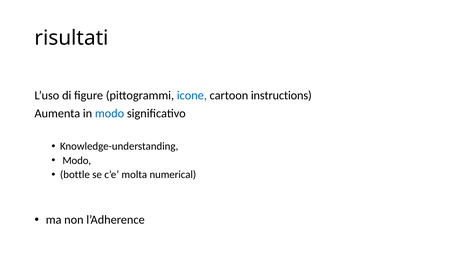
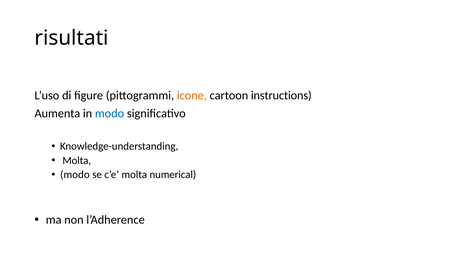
icone colour: blue -> orange
Modo at (77, 160): Modo -> Molta
bottle at (75, 174): bottle -> modo
